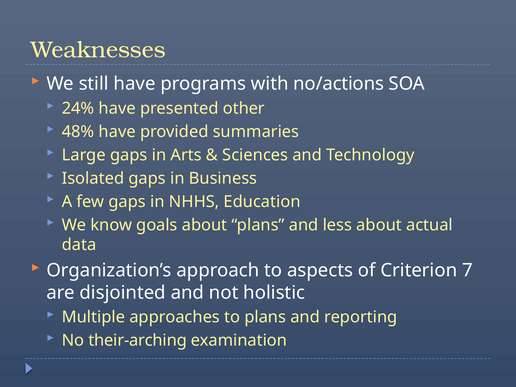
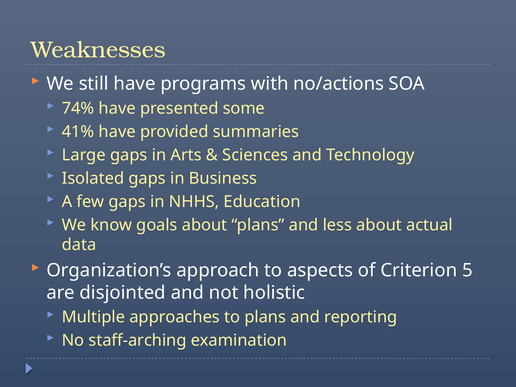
24%: 24% -> 74%
other: other -> some
48%: 48% -> 41%
7: 7 -> 5
their-arching: their-arching -> staff-arching
